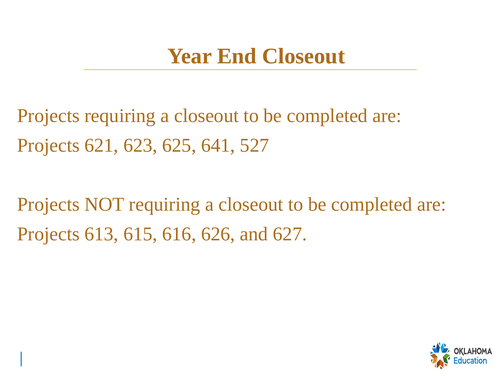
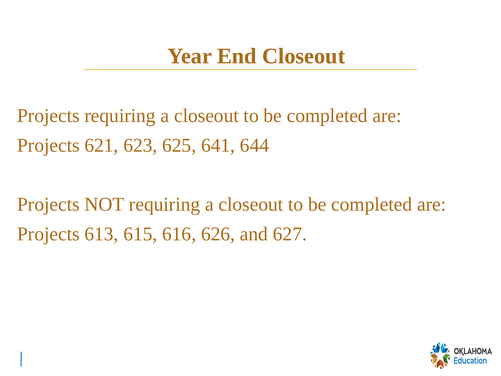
527: 527 -> 644
